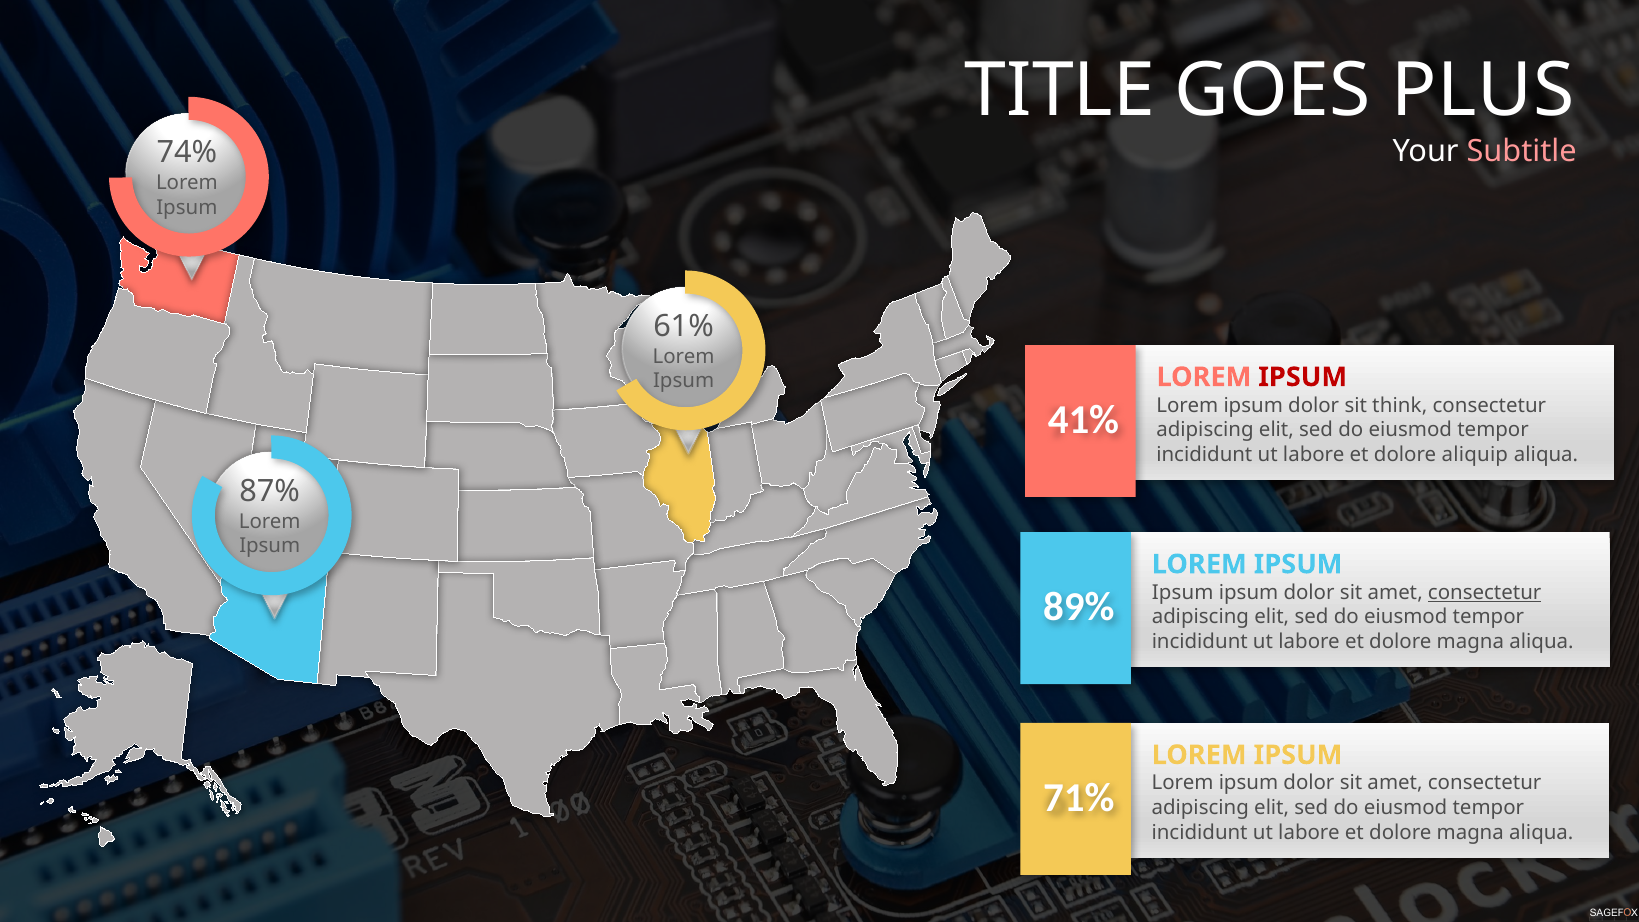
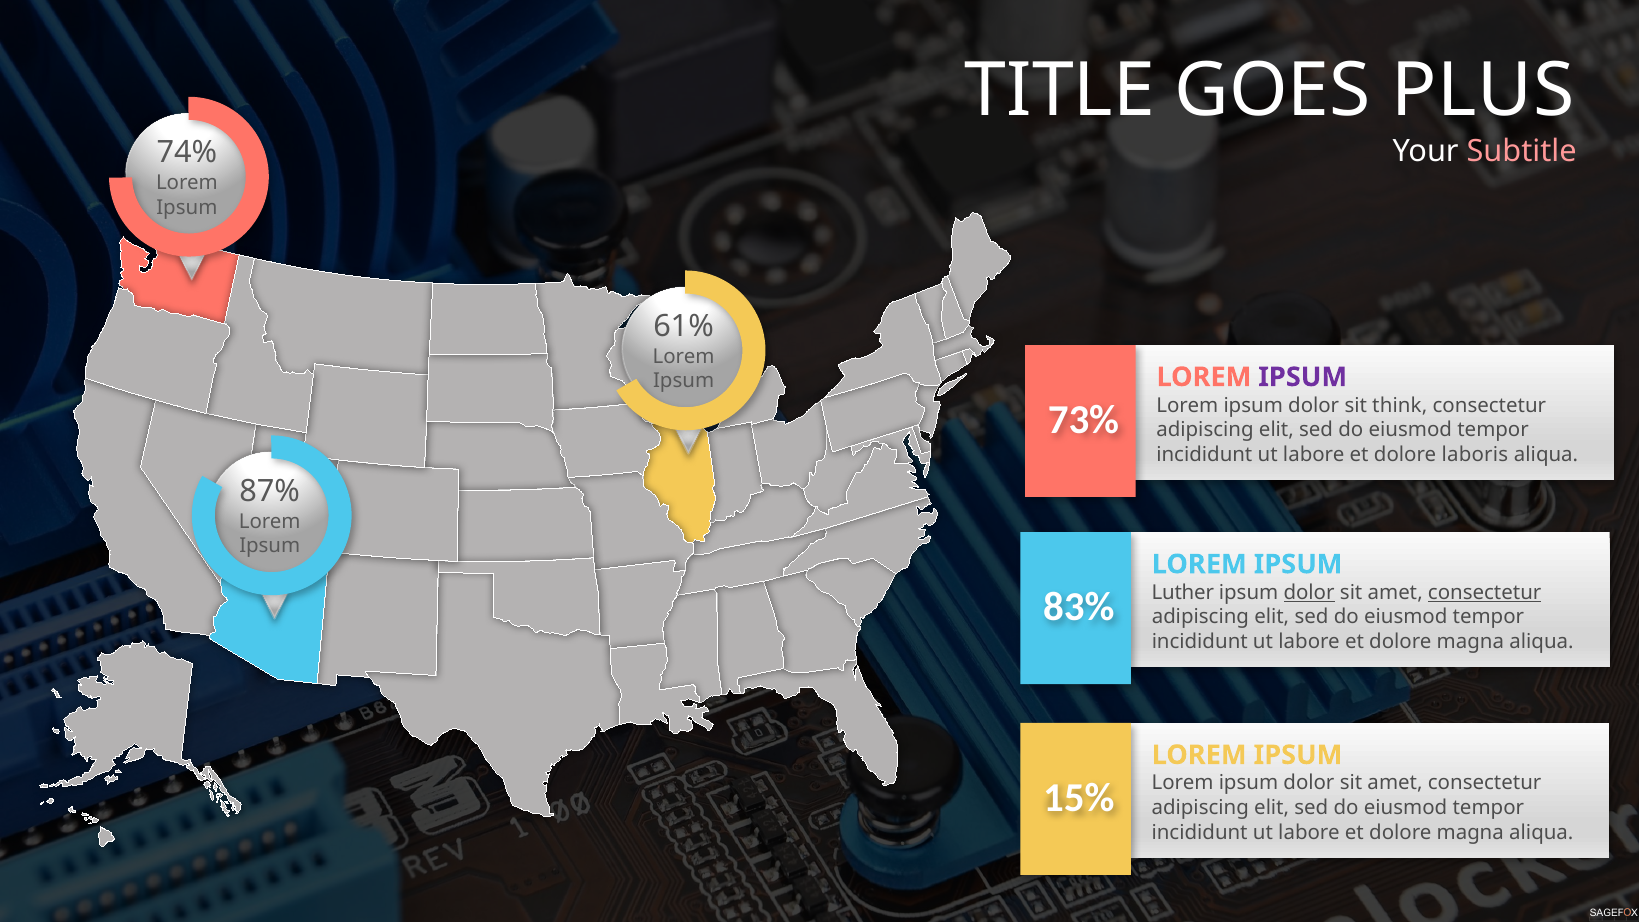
IPSUM at (1303, 377) colour: red -> purple
41%: 41% -> 73%
aliquip: aliquip -> laboris
Ipsum at (1183, 592): Ipsum -> Luther
dolor at (1309, 592) underline: none -> present
89%: 89% -> 83%
71%: 71% -> 15%
